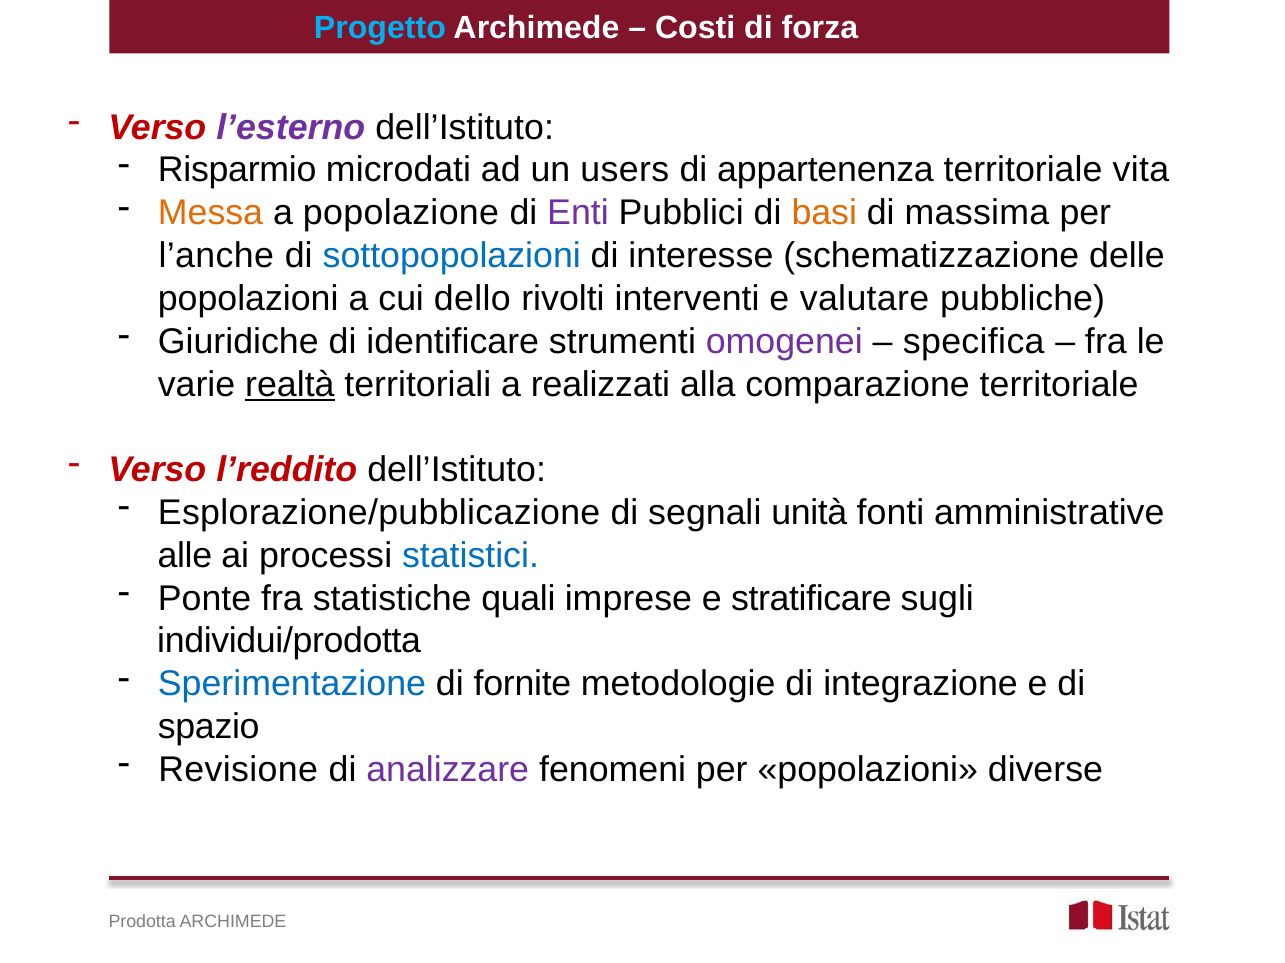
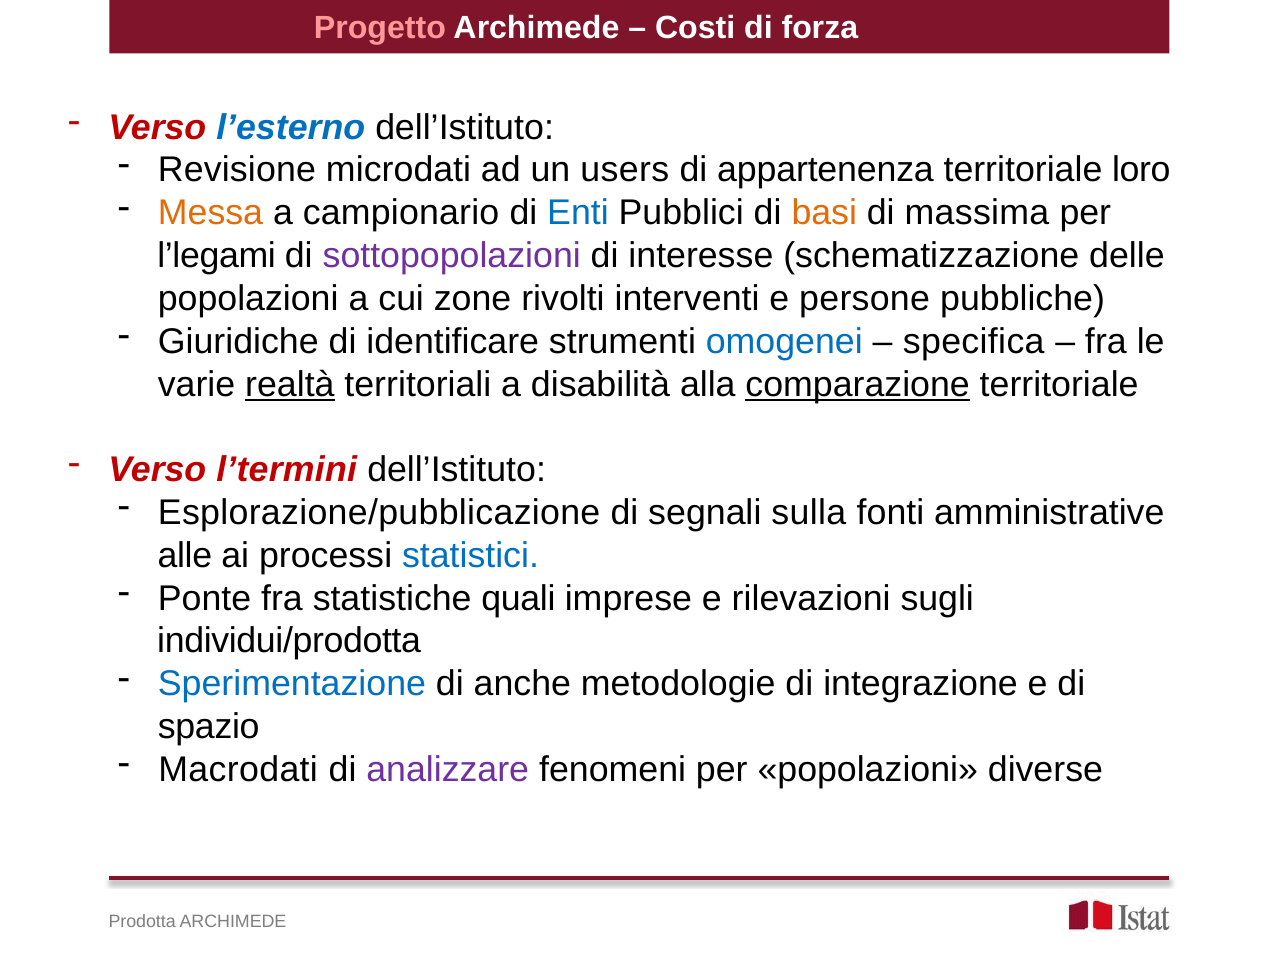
Progetto colour: light blue -> pink
l’esterno colour: purple -> blue
Risparmio: Risparmio -> Revisione
vita: vita -> loro
popolazione: popolazione -> campionario
Enti colour: purple -> blue
l’anche: l’anche -> l’legami
sottopopolazioni colour: blue -> purple
dello: dello -> zone
valutare: valutare -> persone
omogenei colour: purple -> blue
realizzati: realizzati -> disabilità
comparazione underline: none -> present
l’reddito: l’reddito -> l’termini
unità: unità -> sulla
stratificare: stratificare -> rilevazioni
fornite: fornite -> anche
Revisione: Revisione -> Macrodati
